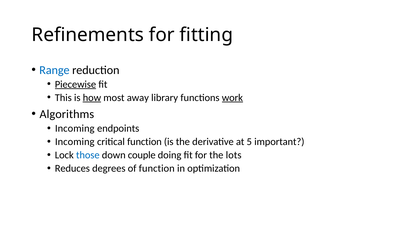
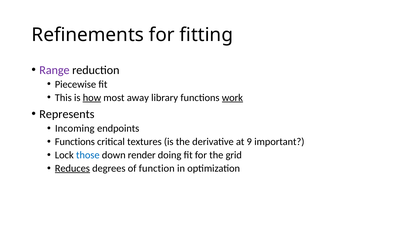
Range colour: blue -> purple
Piecewise underline: present -> none
Algorithms: Algorithms -> Represents
Incoming at (75, 142): Incoming -> Functions
critical function: function -> textures
5: 5 -> 9
couple: couple -> render
lots: lots -> grid
Reduces underline: none -> present
